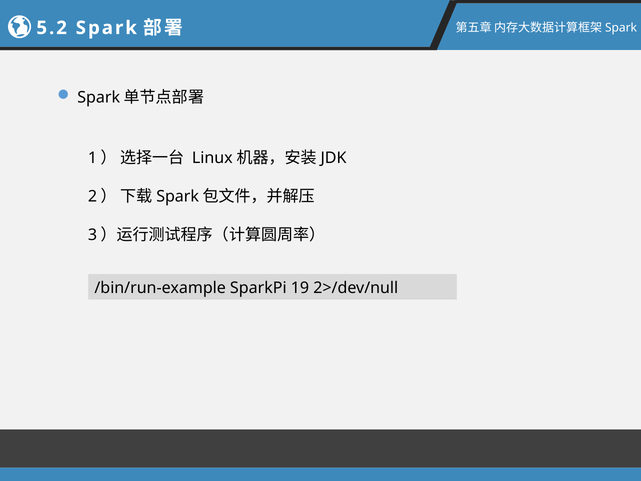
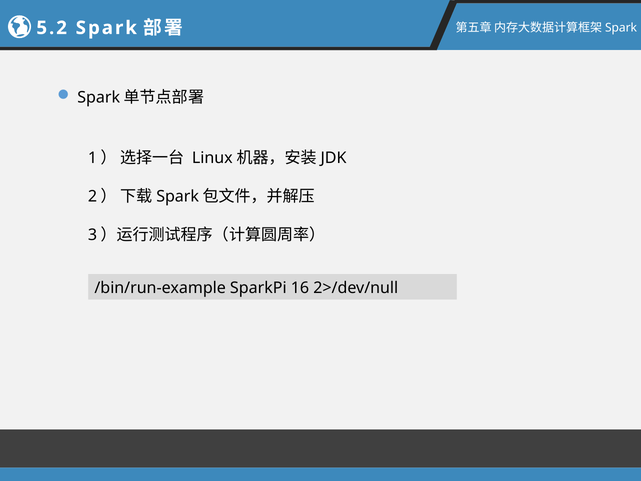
19: 19 -> 16
